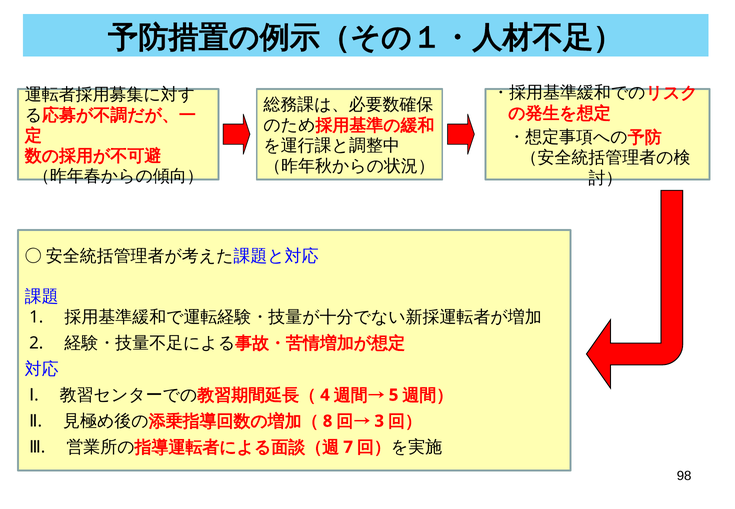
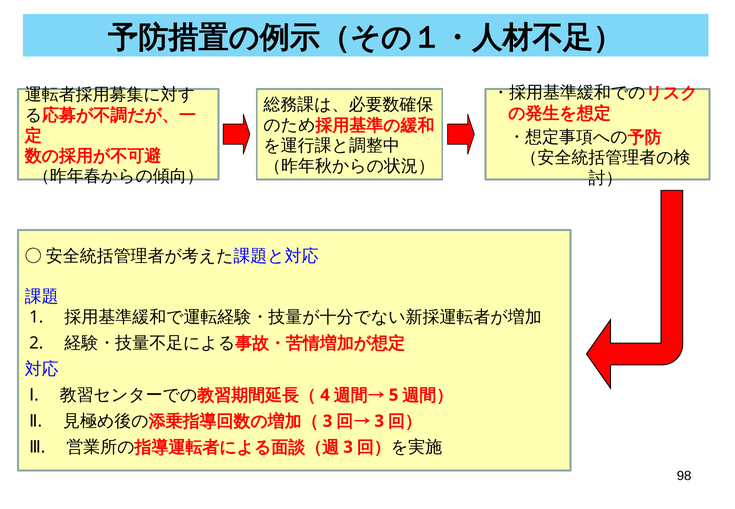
8 at (328, 421): 8 -> 3
7 at (348, 447): 7 -> 3
